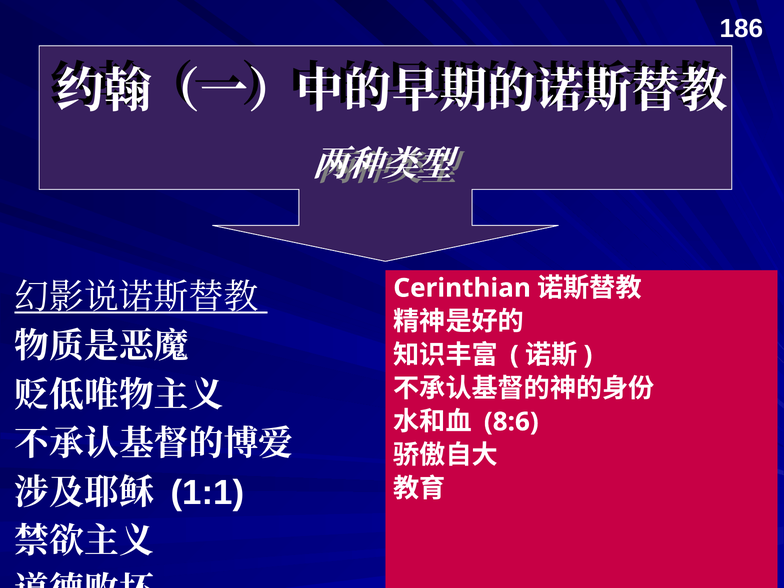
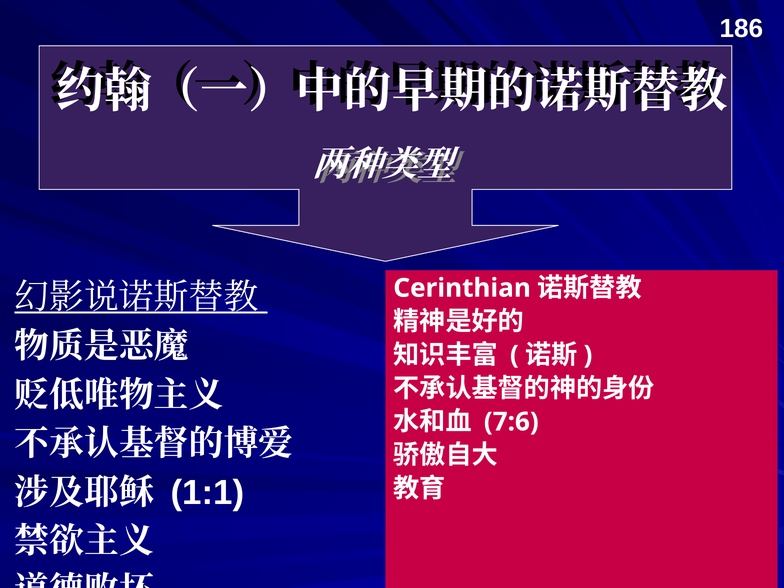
8:6: 8:6 -> 7:6
